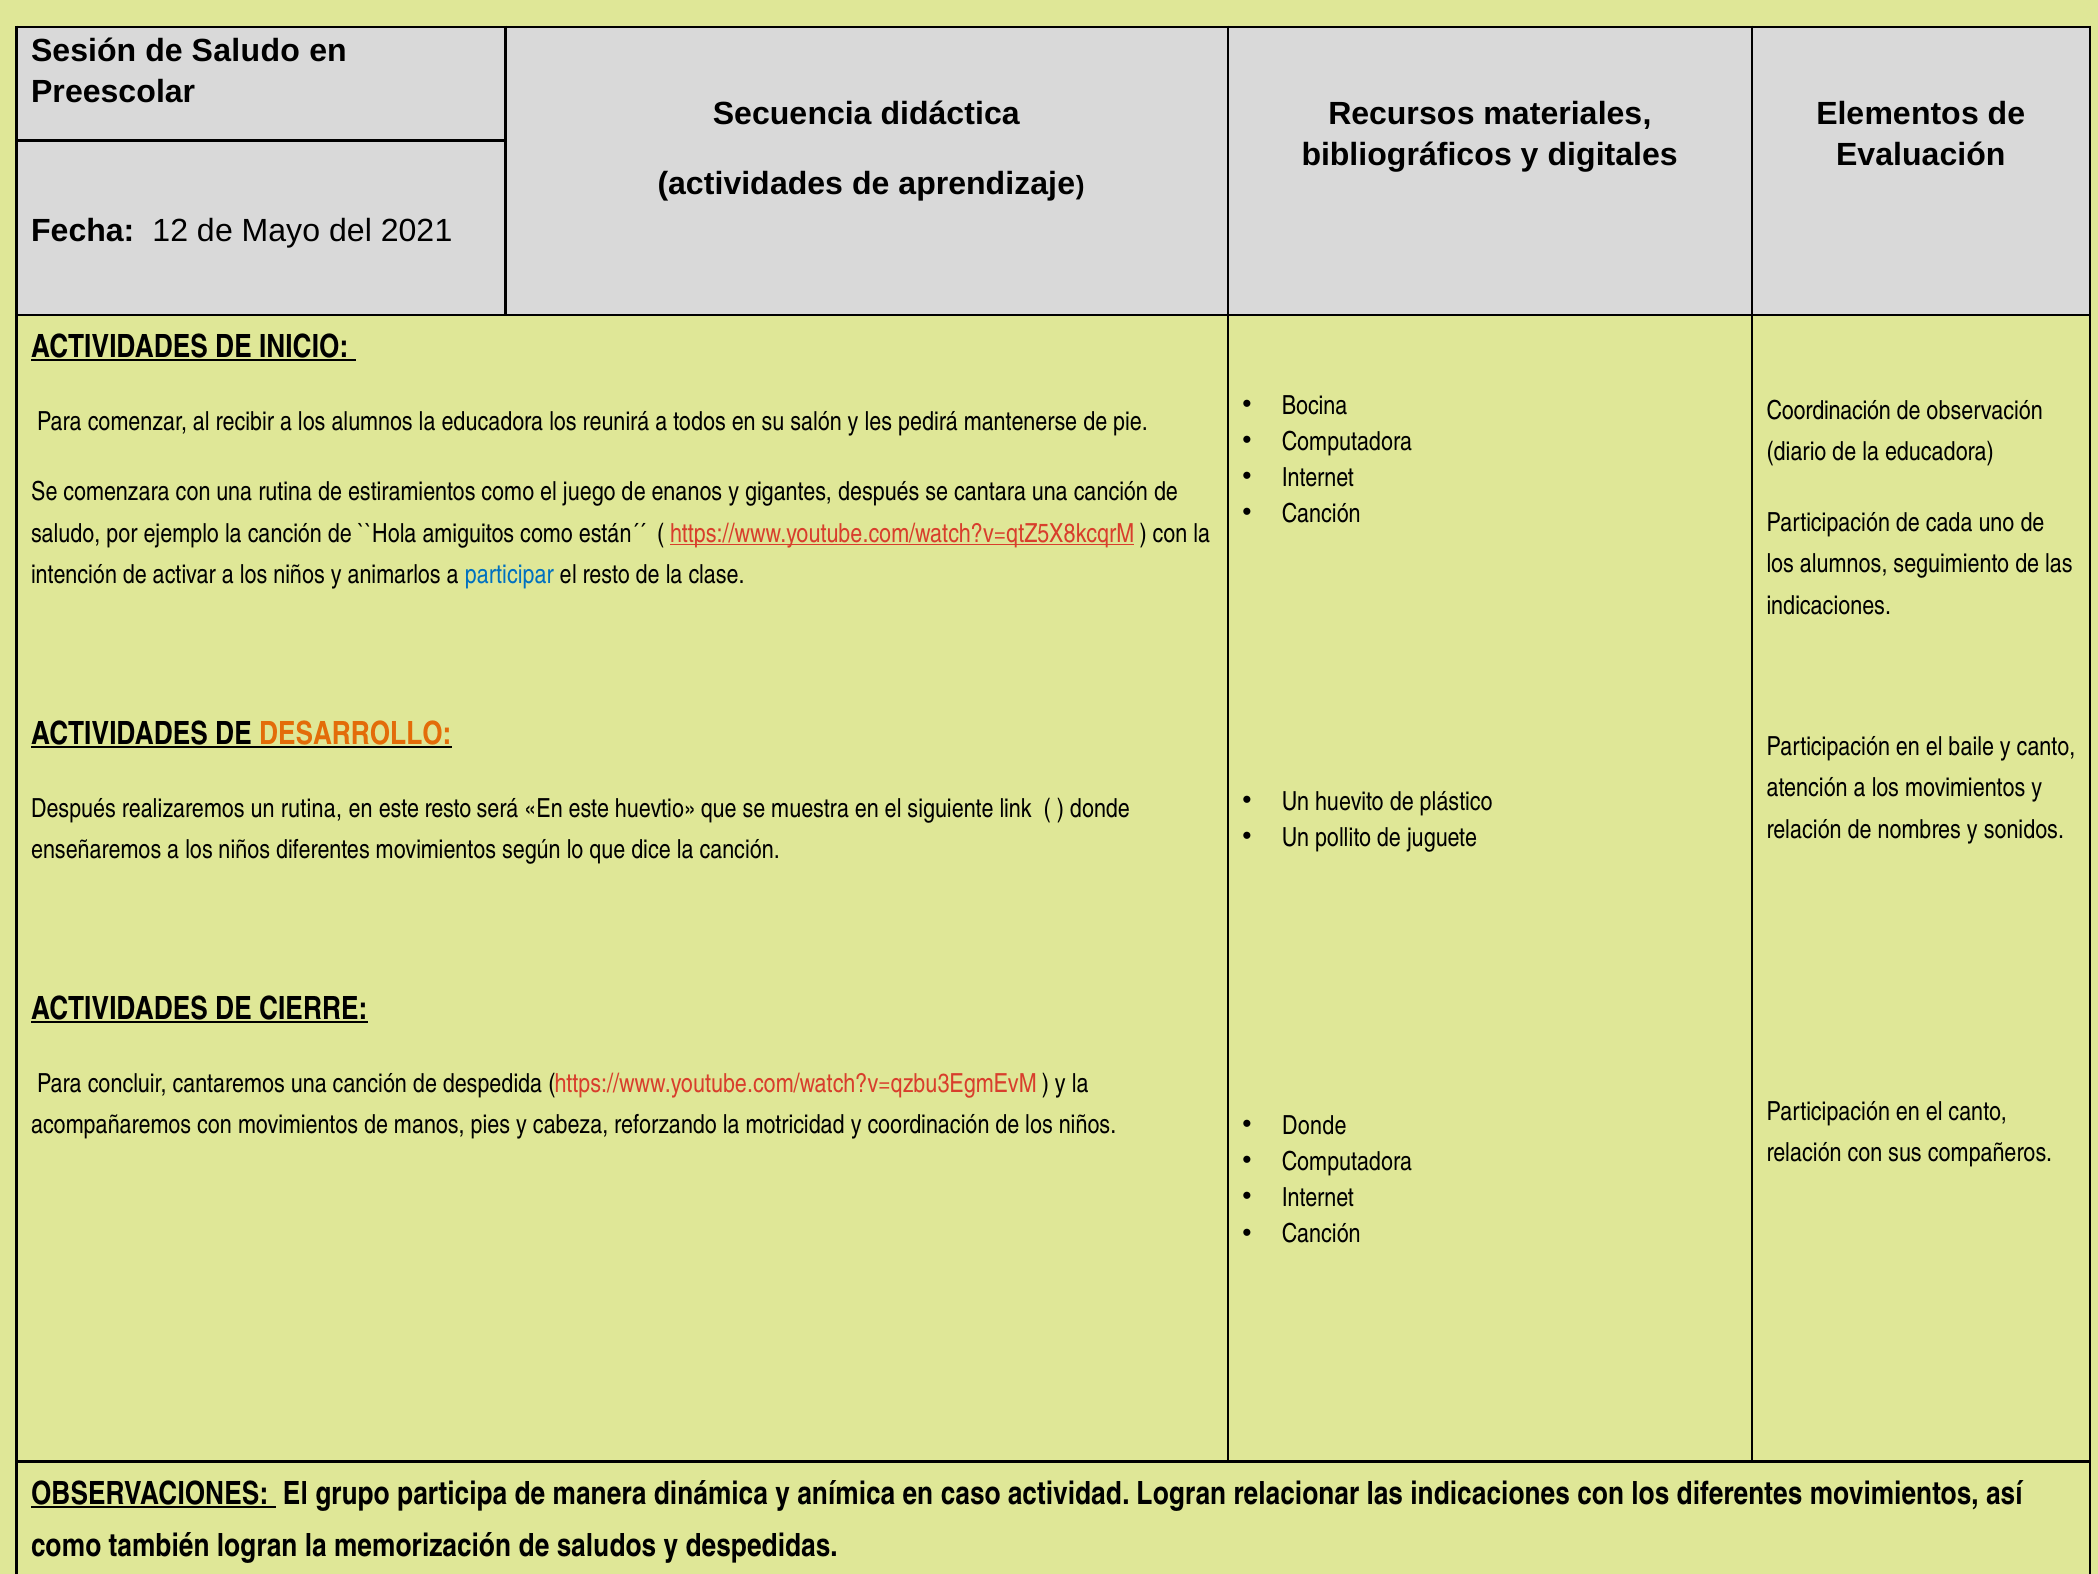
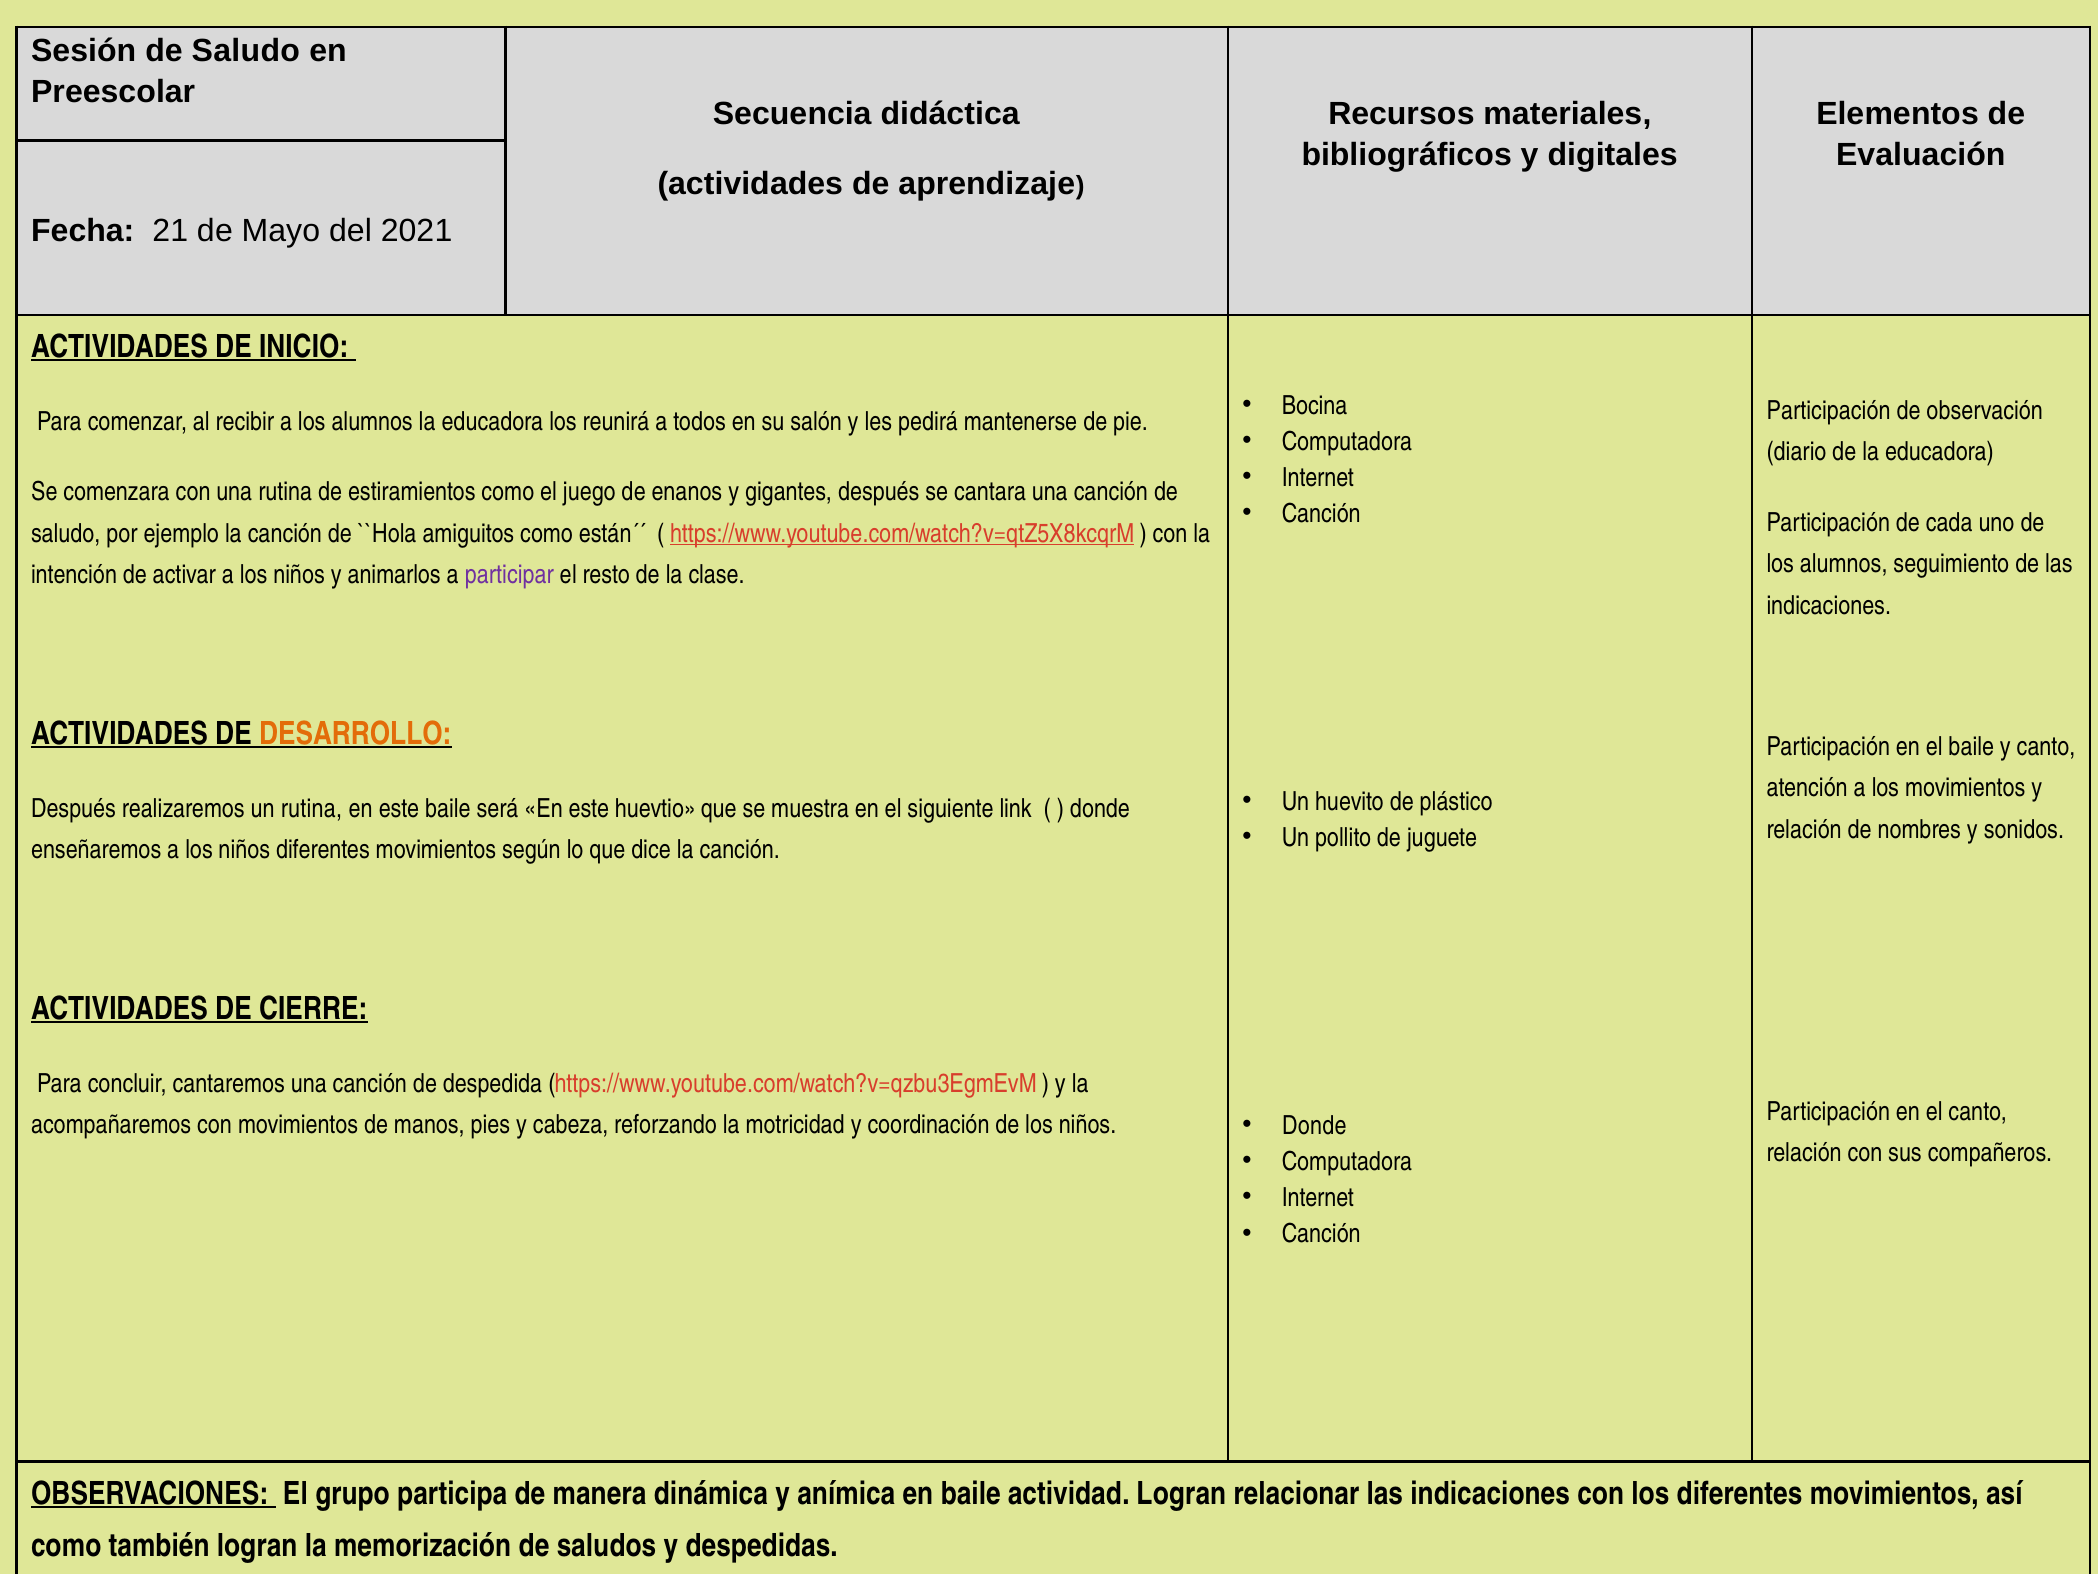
12: 12 -> 21
Coordinación at (1829, 411): Coordinación -> Participación
participar colour: blue -> purple
este resto: resto -> baile
en caso: caso -> baile
